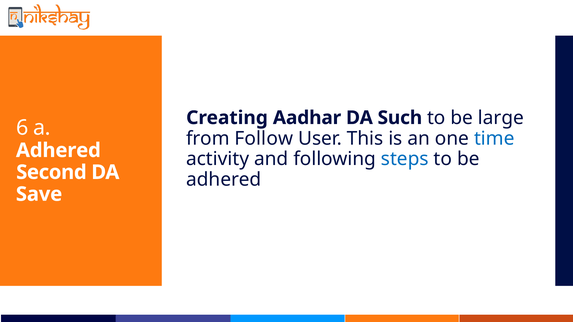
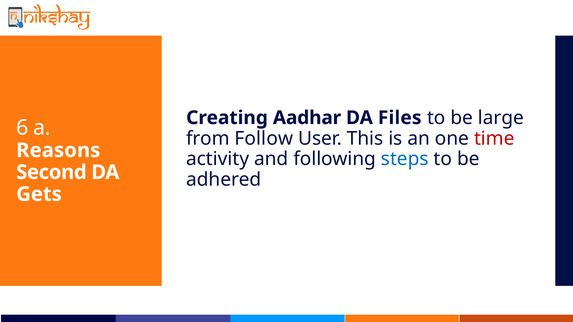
Such: Such -> Files
time colour: blue -> red
Adhered at (58, 151): Adhered -> Reasons
Save: Save -> Gets
